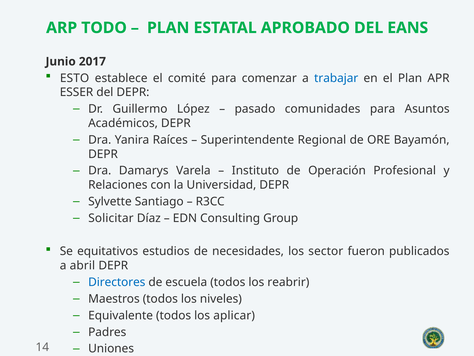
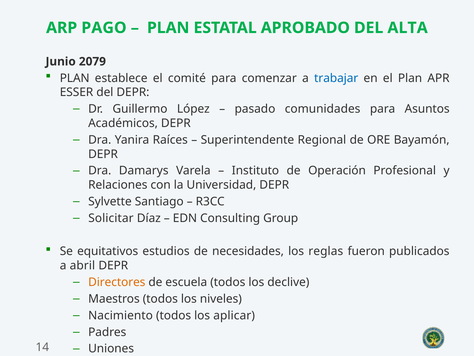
TODO: TODO -> PAGO
EANS: EANS -> ALTA
2017: 2017 -> 2079
ESTO at (75, 78): ESTO -> PLAN
los sector: sector -> reglas
Directores colour: blue -> orange
reabrir: reabrir -> declive
Equivalente: Equivalente -> Nacimiento
